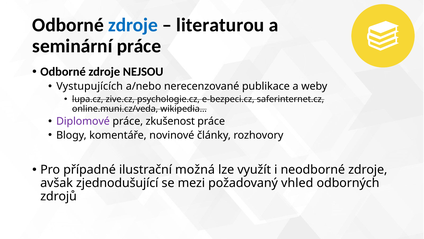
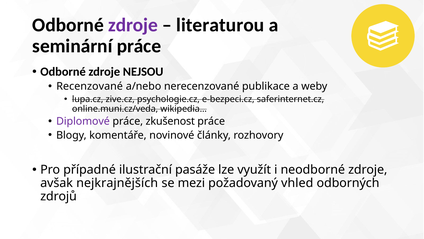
zdroje at (133, 25) colour: blue -> purple
Vystupujících: Vystupujících -> Recenzované
možná: možná -> pasáže
zjednodušující: zjednodušující -> nejkrajnějších
